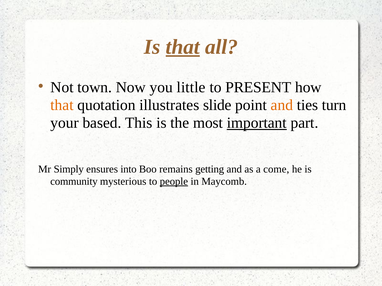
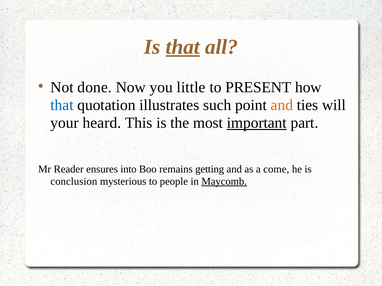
town: town -> done
that at (62, 105) colour: orange -> blue
slide: slide -> such
turn: turn -> will
based: based -> heard
Simply: Simply -> Reader
community: community -> conclusion
people underline: present -> none
Maycomb underline: none -> present
